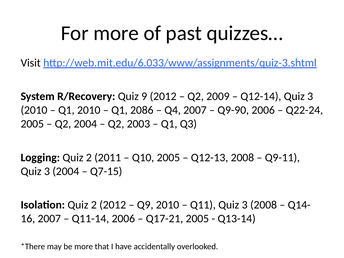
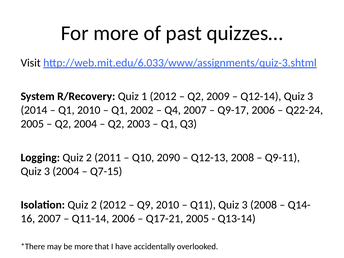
9: 9 -> 1
2010 at (34, 110): 2010 -> 2014
2086: 2086 -> 2002
Q9-90: Q9-90 -> Q9-17
Q10 2005: 2005 -> 2090
